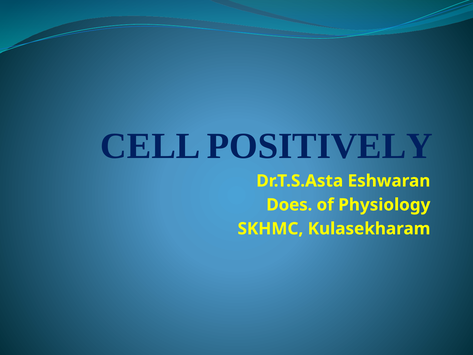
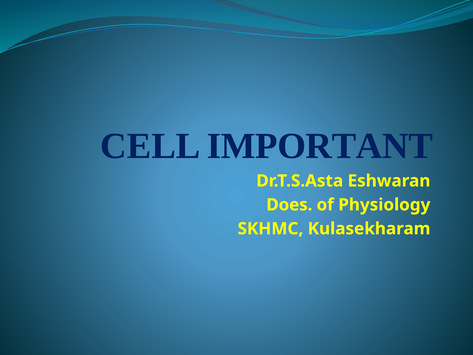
POSITIVELY: POSITIVELY -> IMPORTANT
